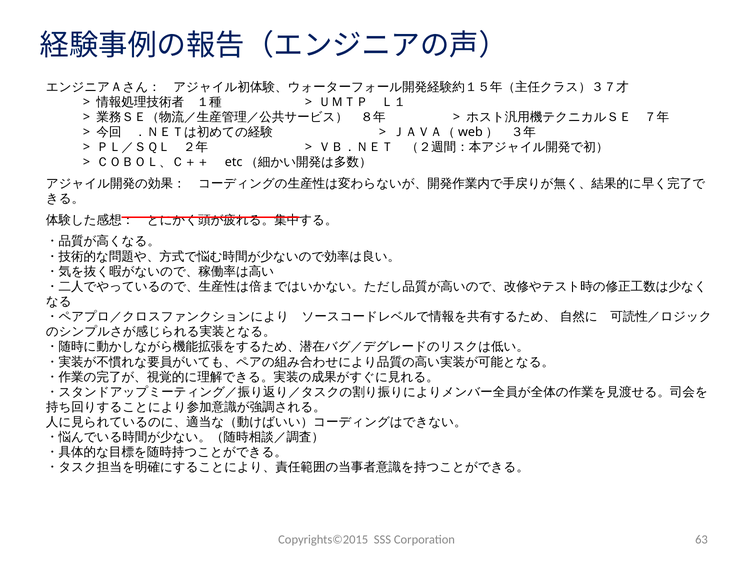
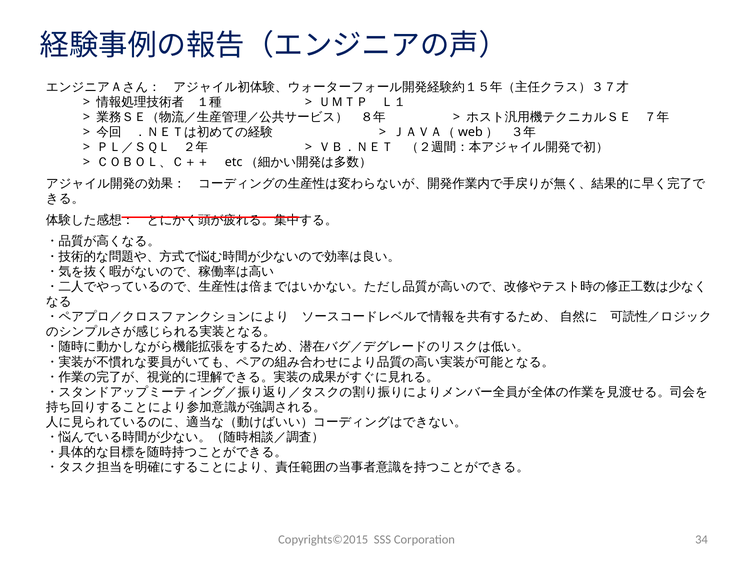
63: 63 -> 34
